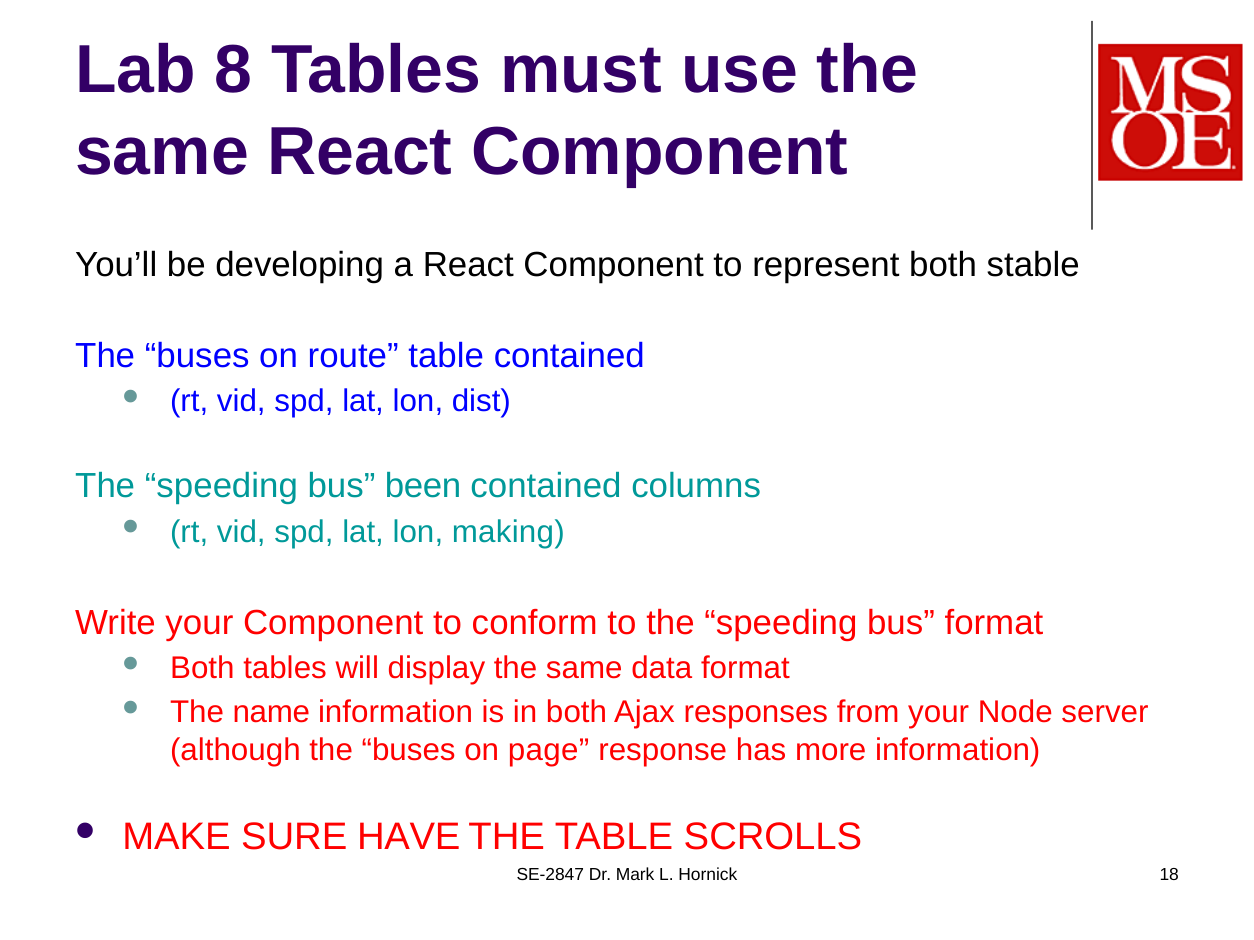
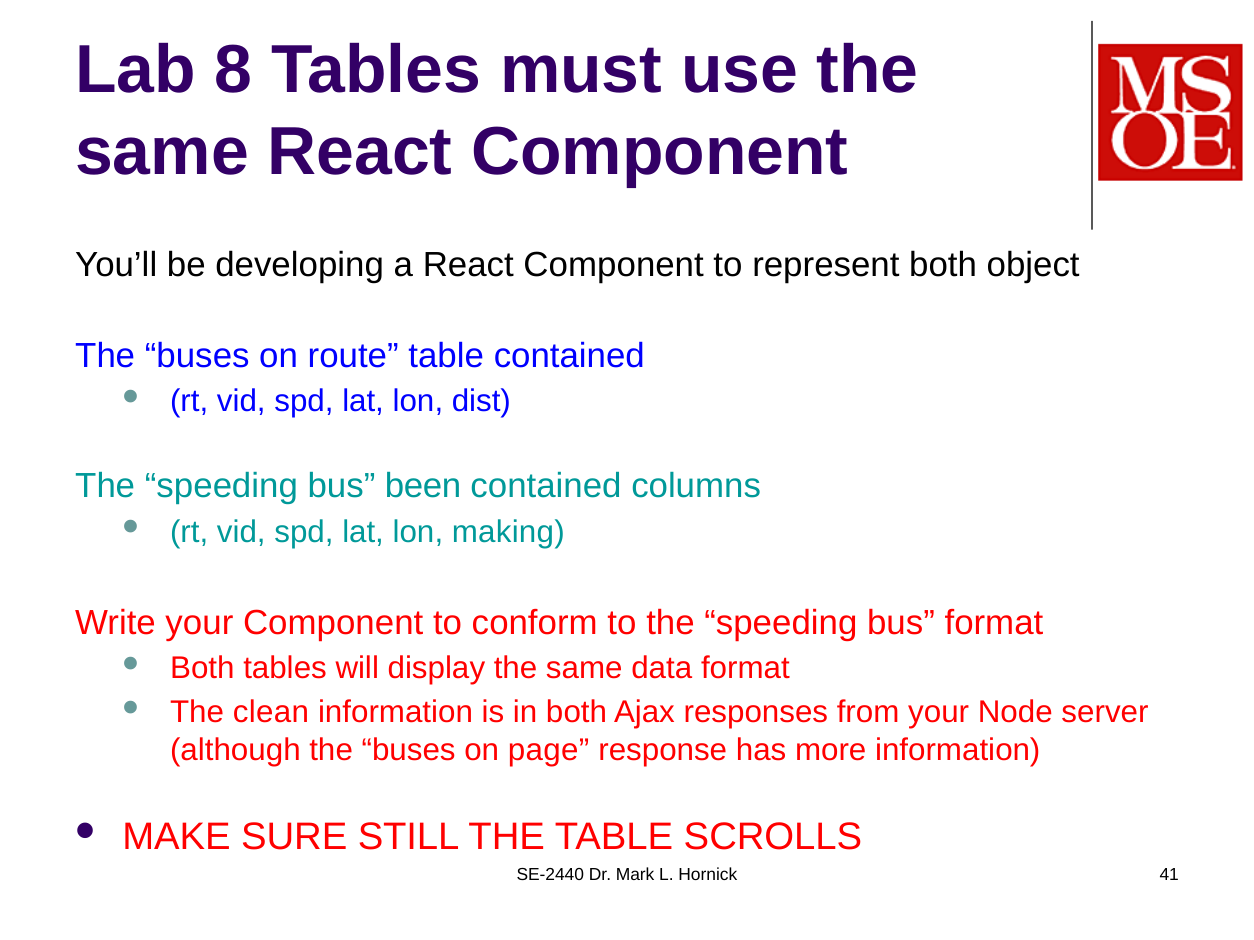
stable: stable -> object
name: name -> clean
HAVE: HAVE -> STILL
SE-2847: SE-2847 -> SE-2440
18: 18 -> 41
